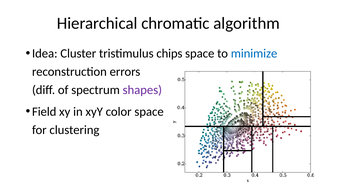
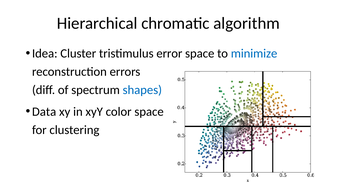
chips: chips -> error
shapes colour: purple -> blue
Field: Field -> Data
